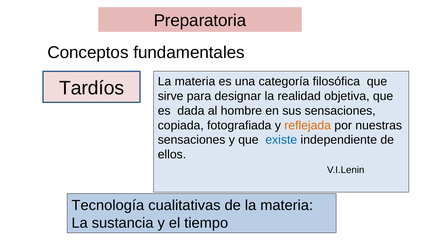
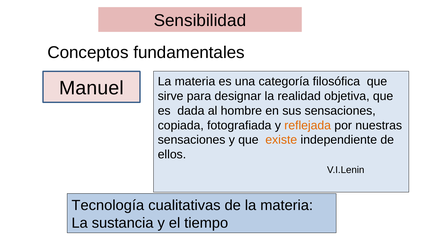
Preparatoria: Preparatoria -> Sensibilidad
Tardíos: Tardíos -> Manuel
existe colour: blue -> orange
